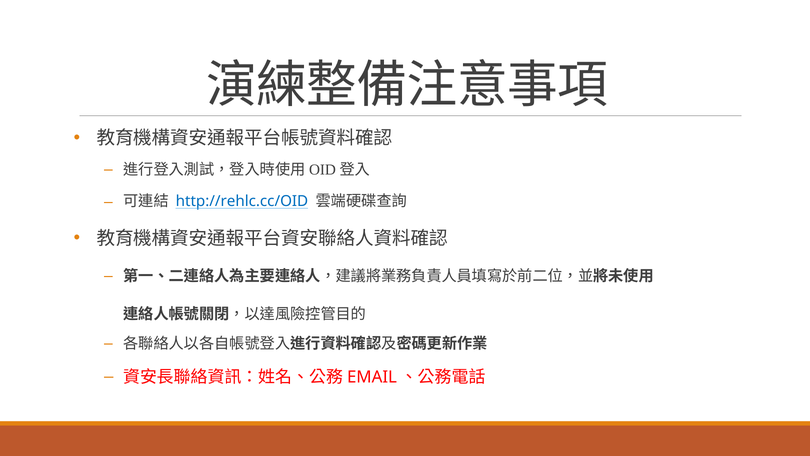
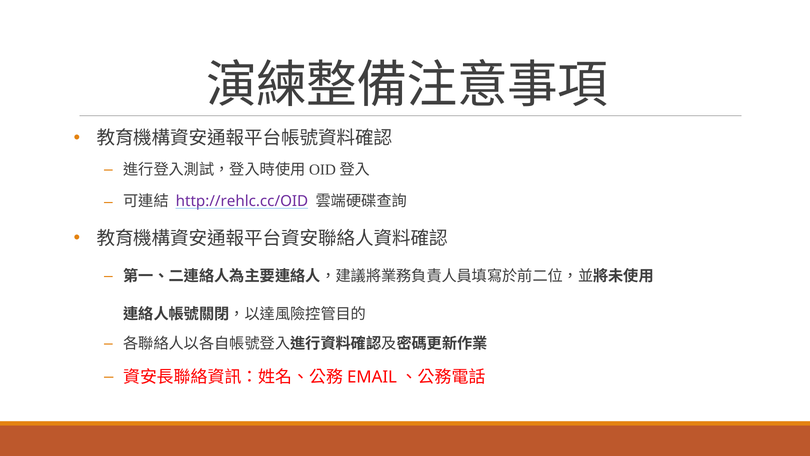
http://rehlc.cc/OID colour: blue -> purple
